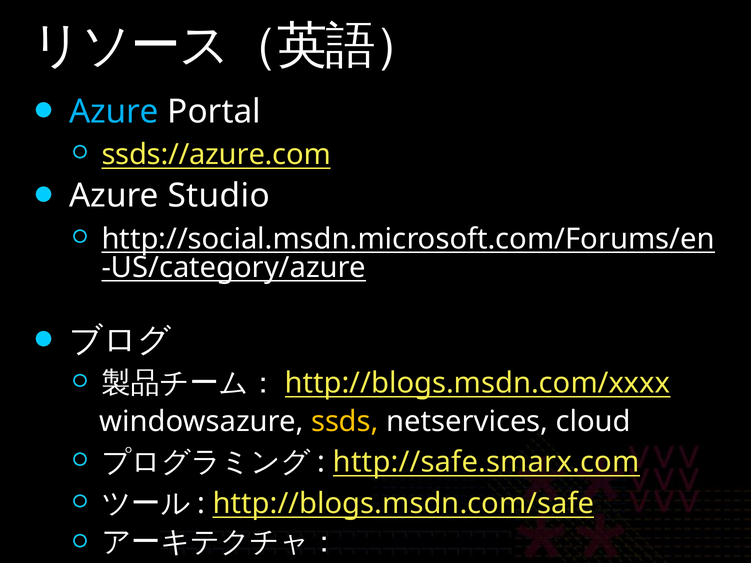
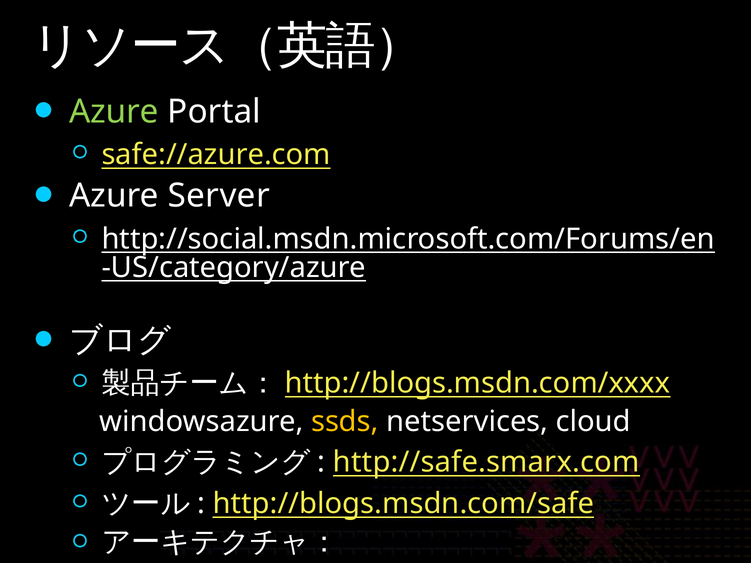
Azure at (114, 112) colour: light blue -> light green
ssds://azure.com: ssds://azure.com -> safe://azure.com
Studio: Studio -> Server
